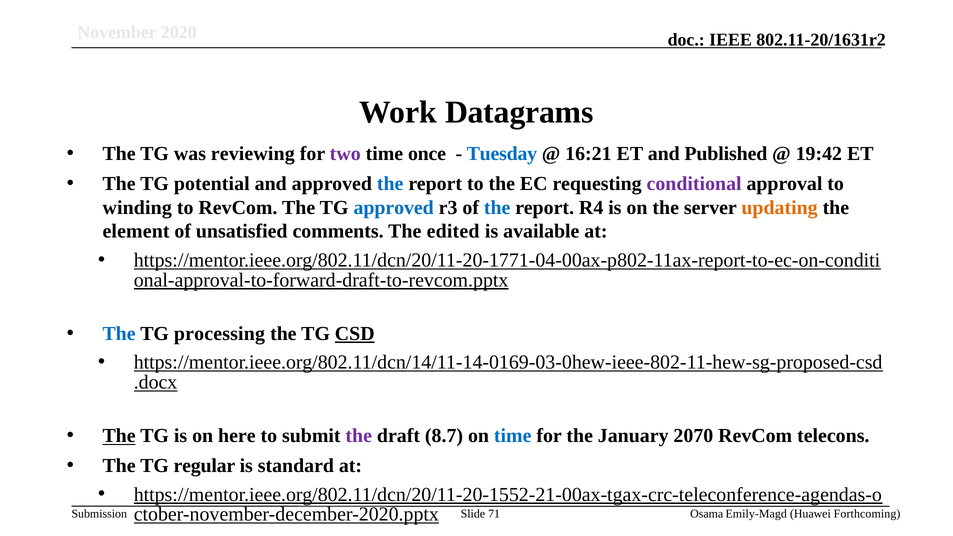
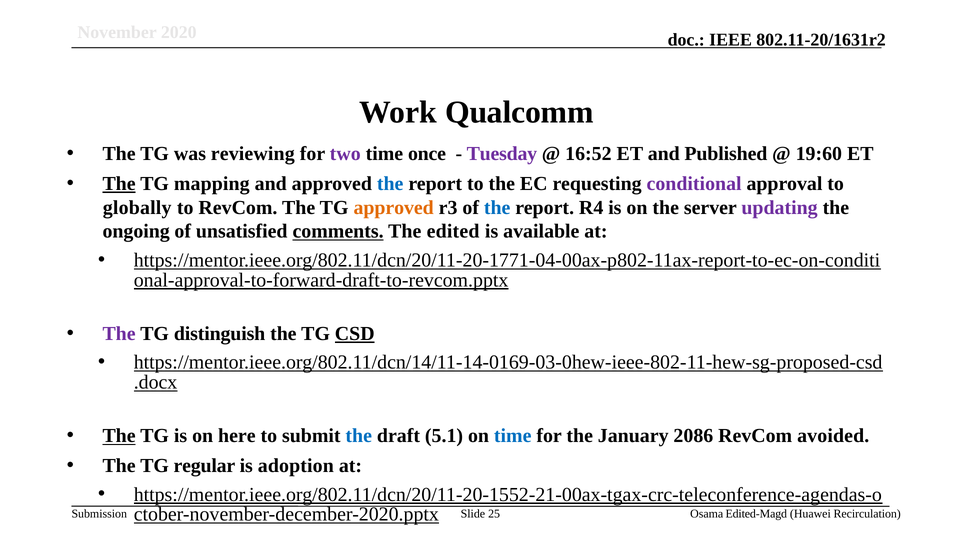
Datagrams: Datagrams -> Qualcomm
Tuesday colour: blue -> purple
16:21: 16:21 -> 16:52
19:42: 19:42 -> 19:60
The at (119, 184) underline: none -> present
potential: potential -> mapping
winding: winding -> globally
approved at (394, 208) colour: blue -> orange
updating colour: orange -> purple
element: element -> ongoing
comments underline: none -> present
The at (119, 334) colour: blue -> purple
processing: processing -> distinguish
the at (359, 436) colour: purple -> blue
8.7: 8.7 -> 5.1
2070: 2070 -> 2086
telecons: telecons -> avoided
standard: standard -> adoption
71: 71 -> 25
Emily-Magd: Emily-Magd -> Edited-Magd
Forthcoming: Forthcoming -> Recirculation
